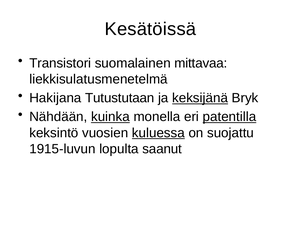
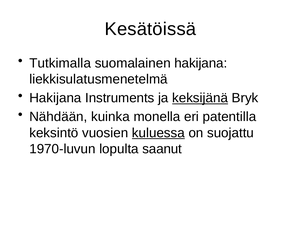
Transistori: Transistori -> Tutkimalla
suomalainen mittavaa: mittavaa -> hakijana
Tutustutaan: Tutustutaan -> Instruments
kuinka underline: present -> none
patentilla underline: present -> none
1915-luvun: 1915-luvun -> 1970-luvun
